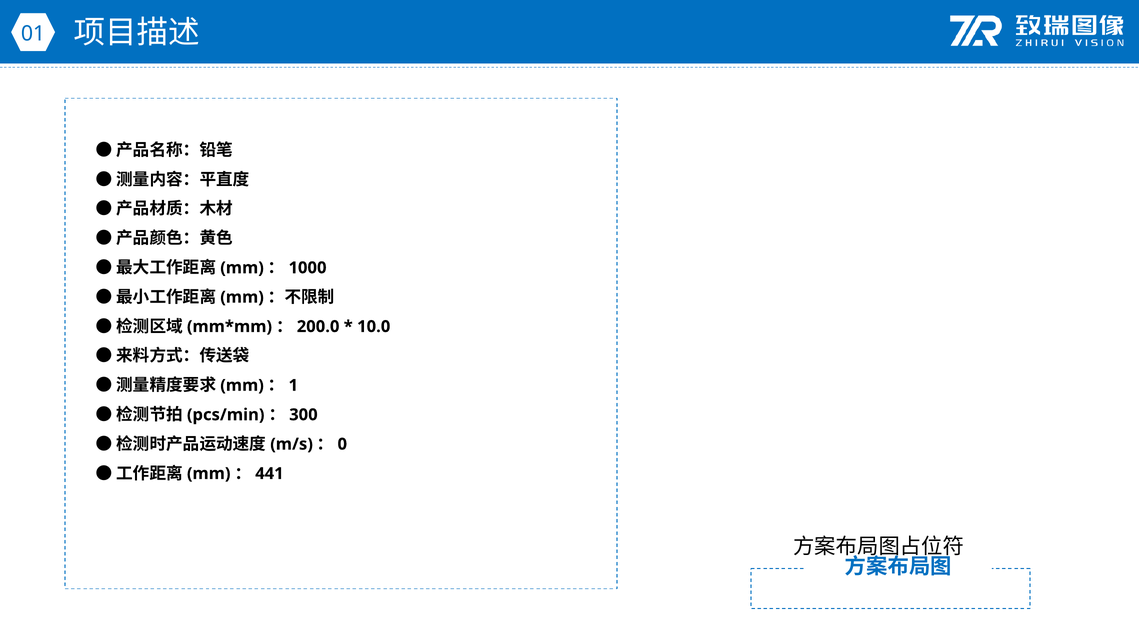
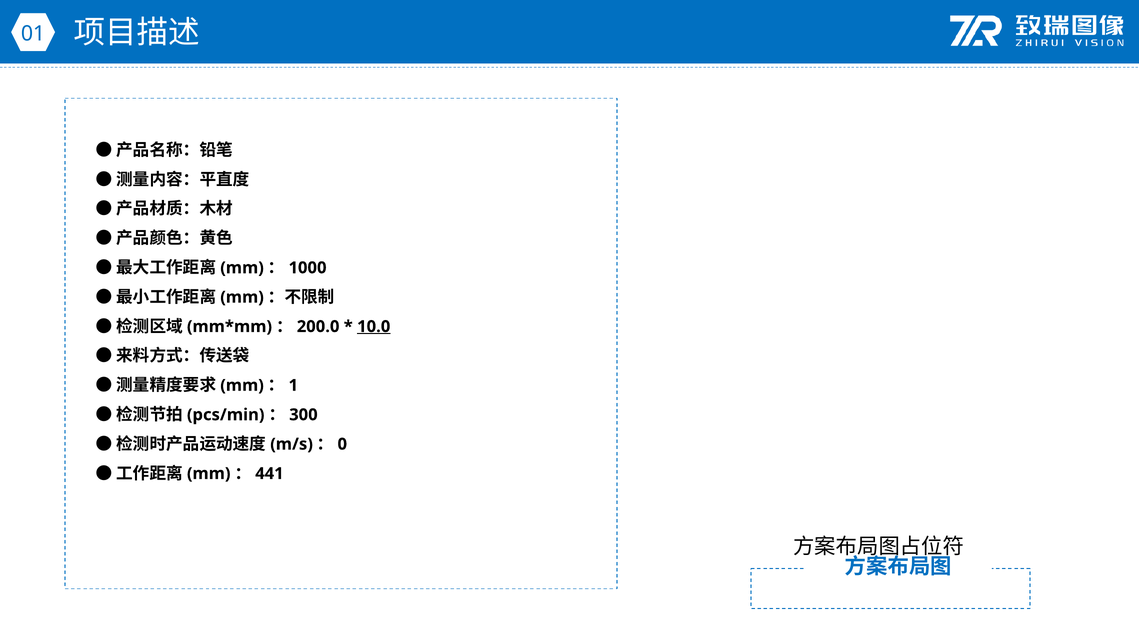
10.0 underline: none -> present
